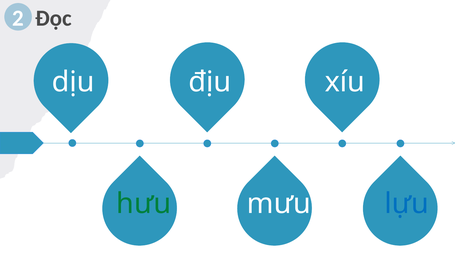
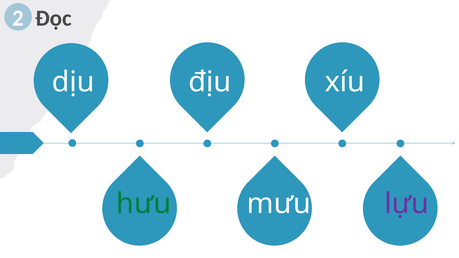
lựu colour: blue -> purple
